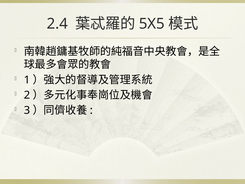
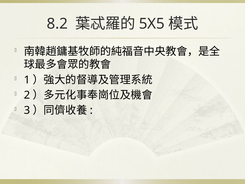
2.4: 2.4 -> 8.2
